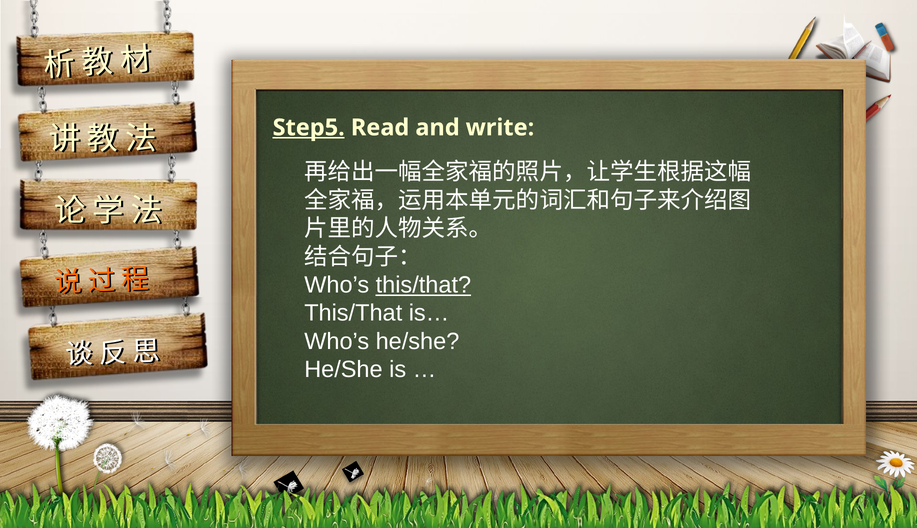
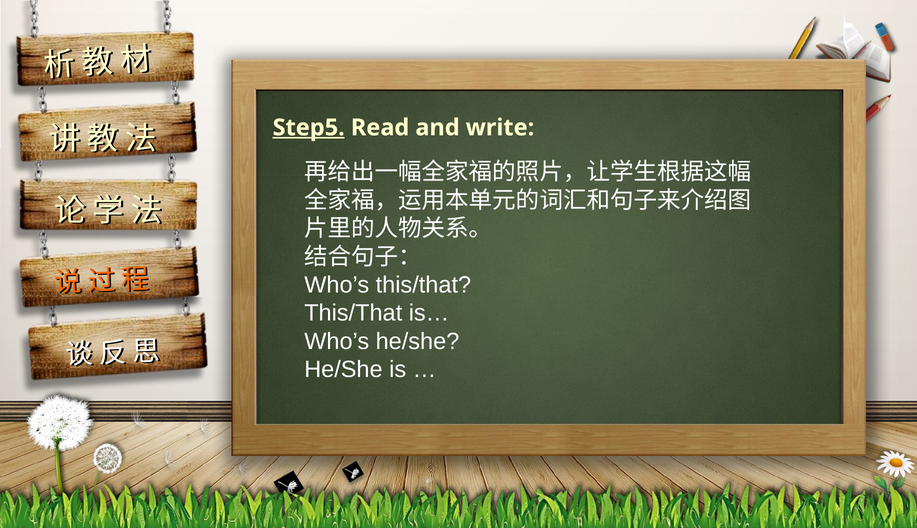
this/that at (423, 285) underline: present -> none
